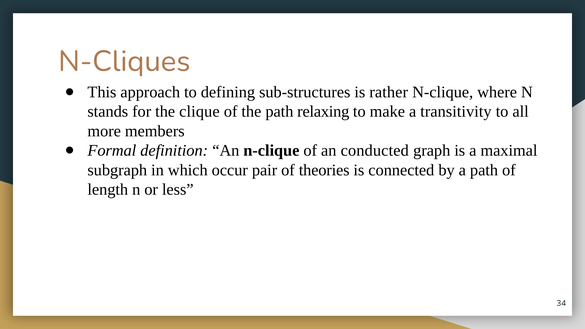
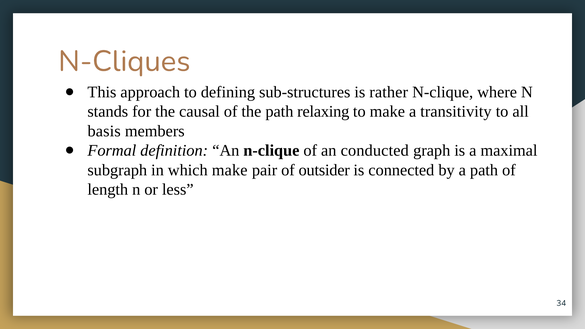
clique: clique -> causal
more: more -> basis
which occur: occur -> make
theories: theories -> outsider
